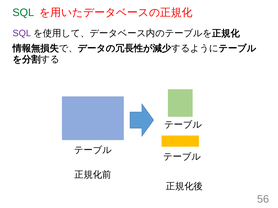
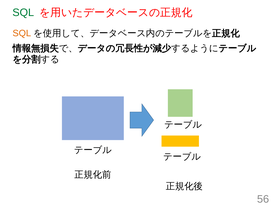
SQL at (22, 33) colour: purple -> orange
